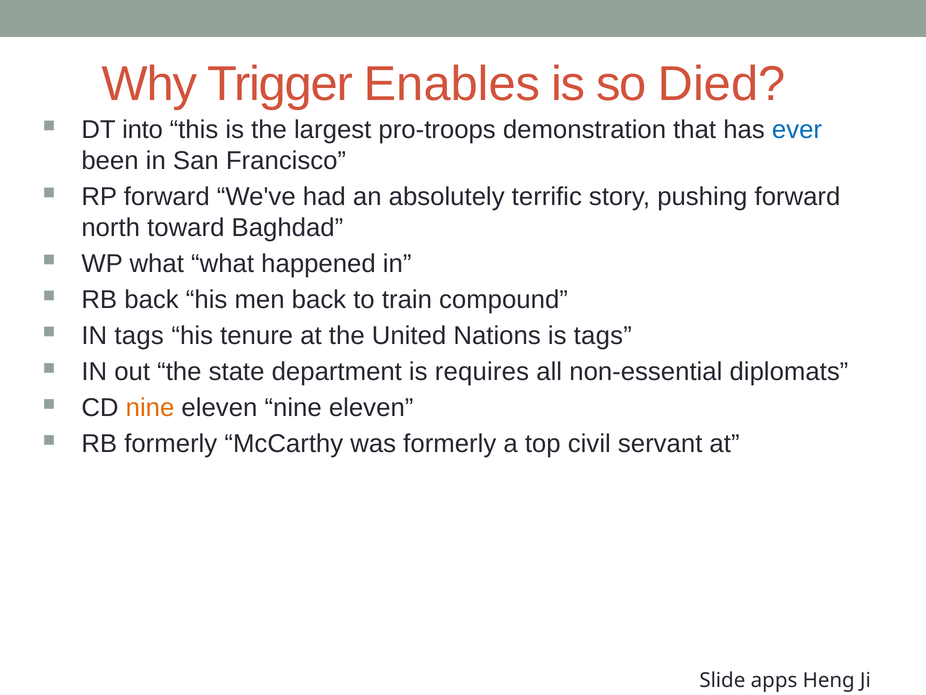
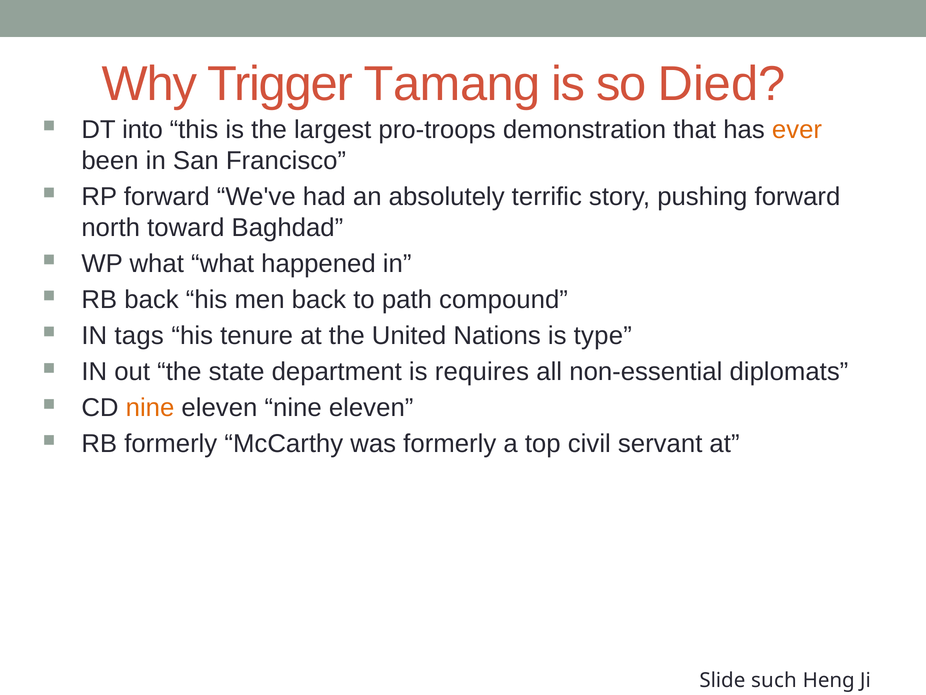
Enables: Enables -> Tamang
ever colour: blue -> orange
train: train -> path
is tags: tags -> type
apps: apps -> such
